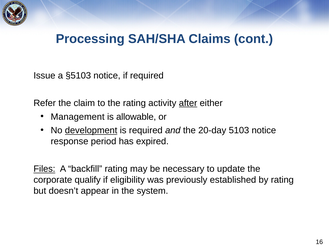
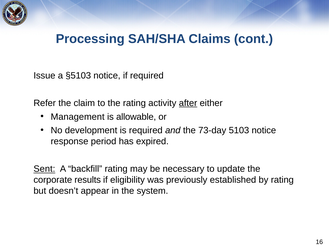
development underline: present -> none
20-day: 20-day -> 73-day
Files: Files -> Sent
qualify: qualify -> results
